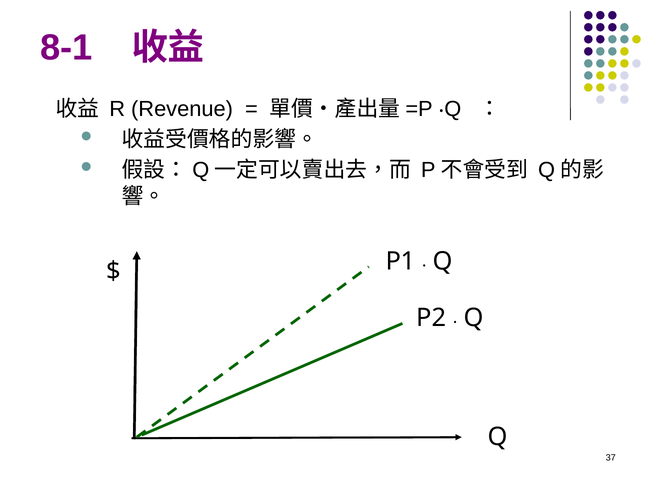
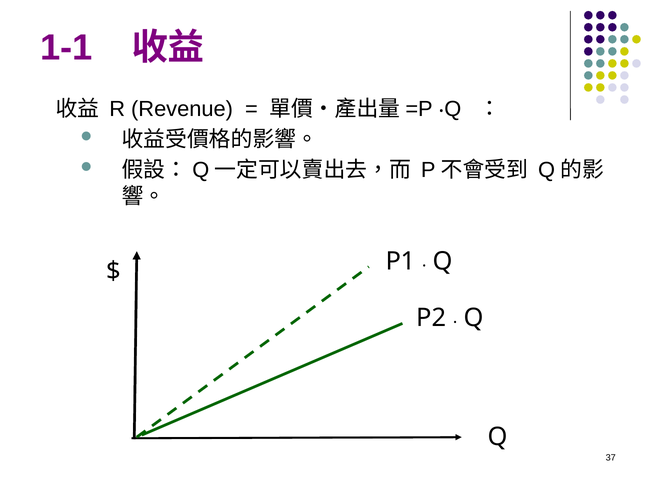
8-1: 8-1 -> 1-1
